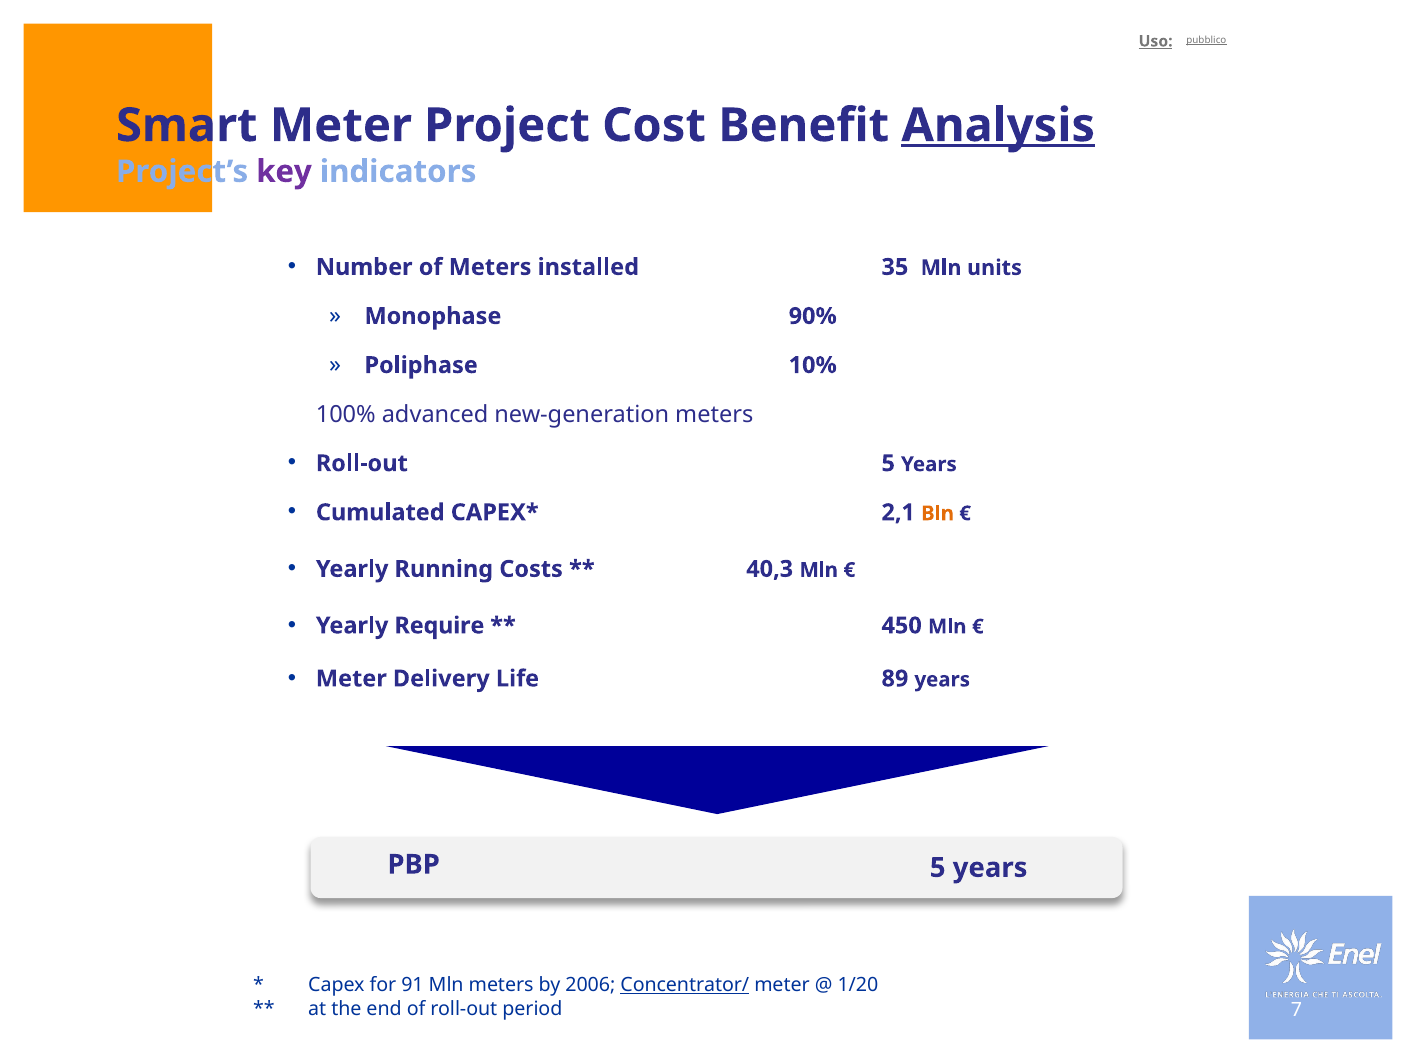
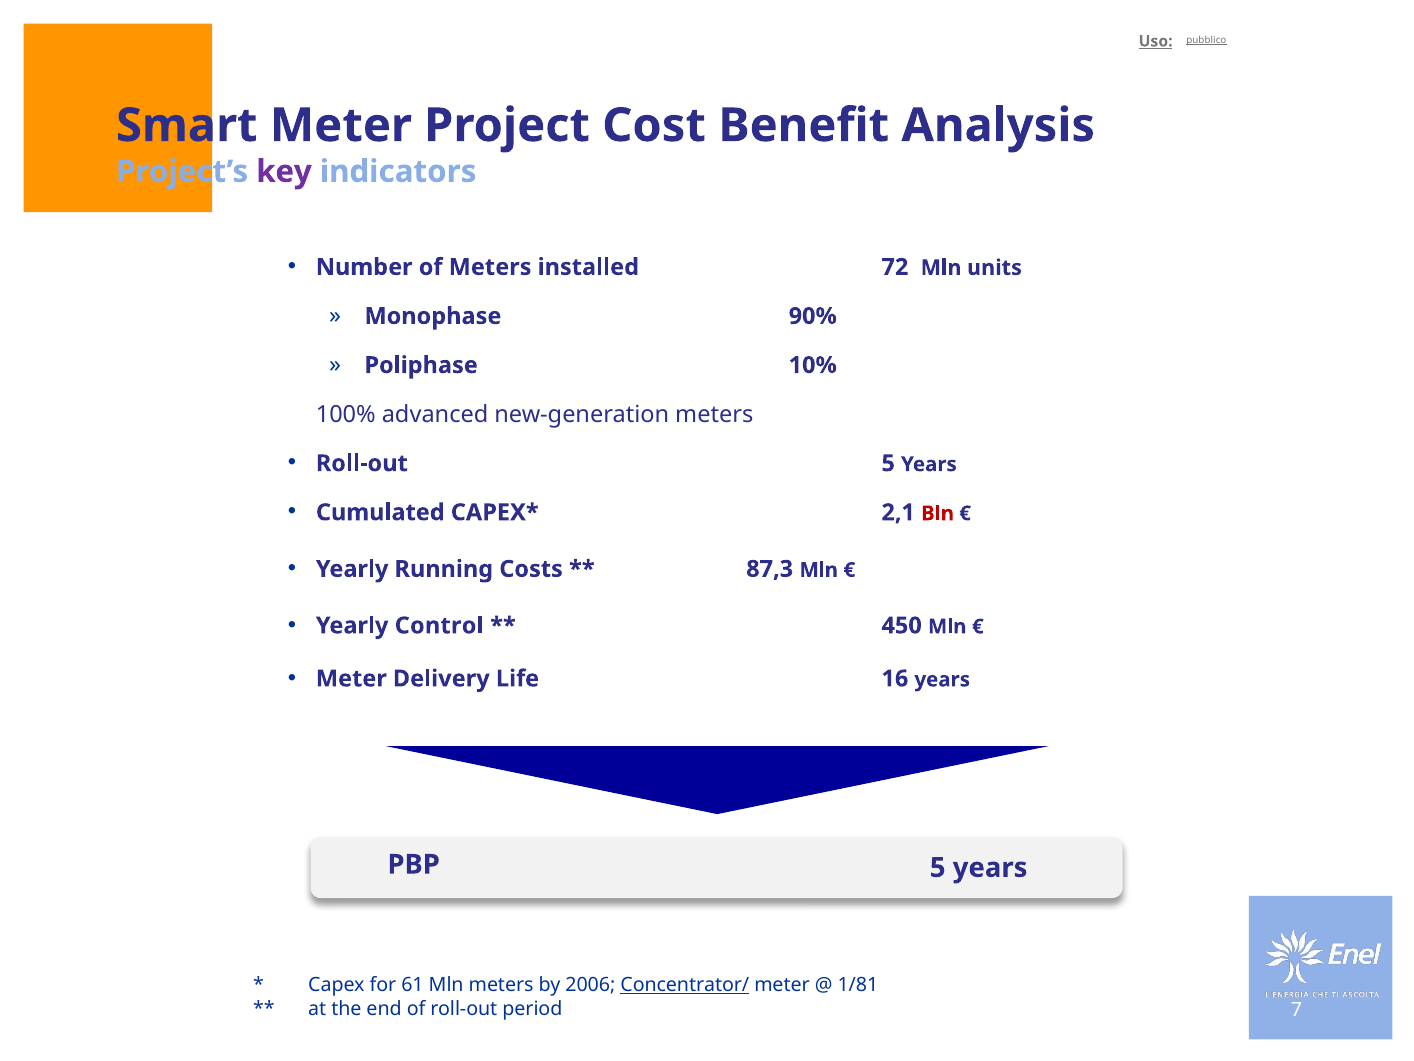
Analysis underline: present -> none
35: 35 -> 72
Bln colour: orange -> red
40,3: 40,3 -> 87,3
Require: Require -> Control
89: 89 -> 16
91: 91 -> 61
1/20: 1/20 -> 1/81
